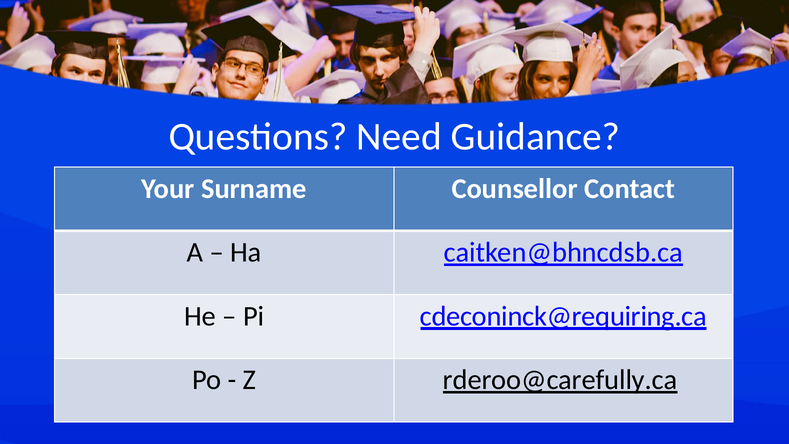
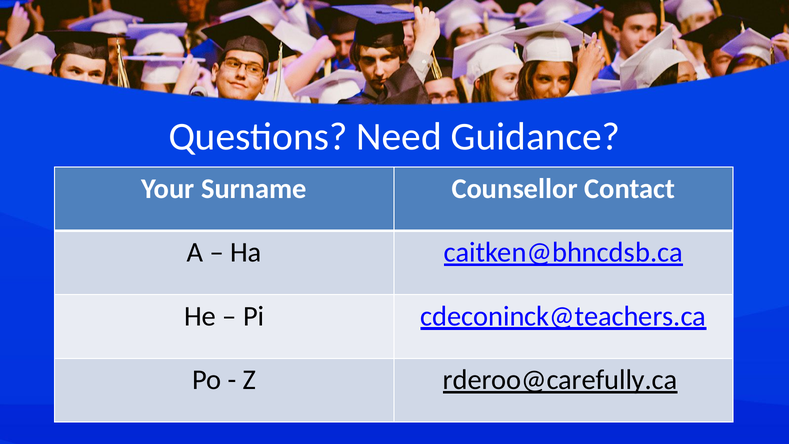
cdeconinck@requiring.ca: cdeconinck@requiring.ca -> cdeconinck@teachers.ca
